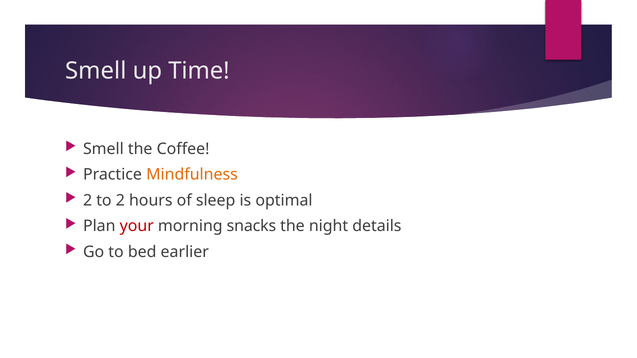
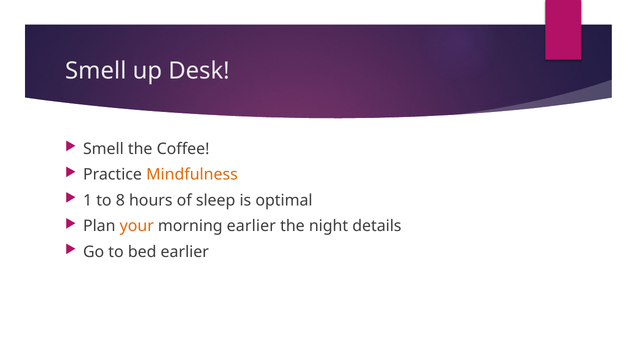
Time: Time -> Desk
2 at (88, 201): 2 -> 1
to 2: 2 -> 8
your colour: red -> orange
morning snacks: snacks -> earlier
